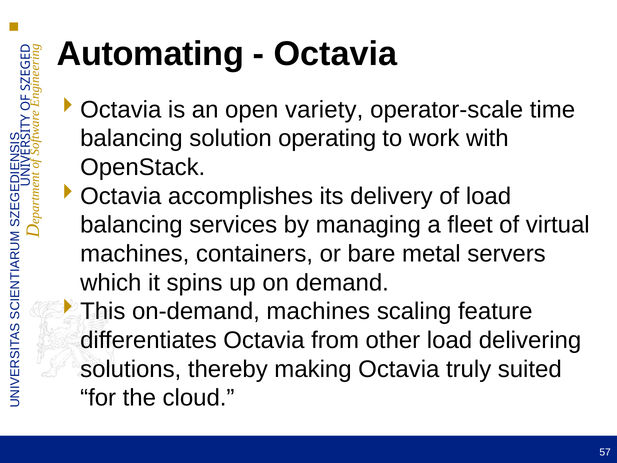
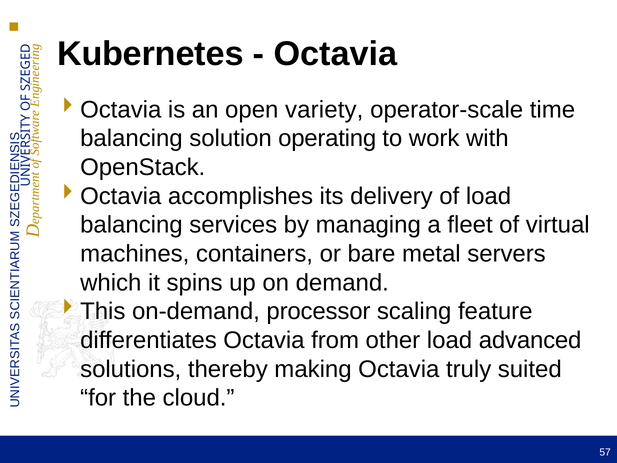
Automating: Automating -> Kubernetes
on-demand machines: machines -> processor
delivering: delivering -> advanced
